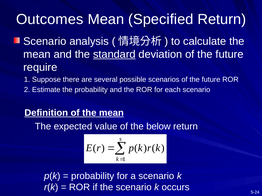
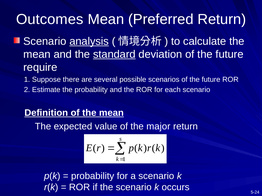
Specified: Specified -> Preferred
analysis underline: none -> present
below: below -> major
